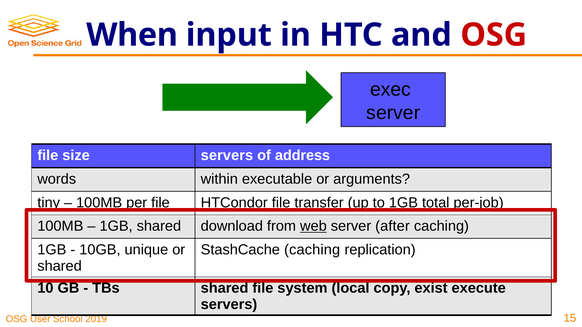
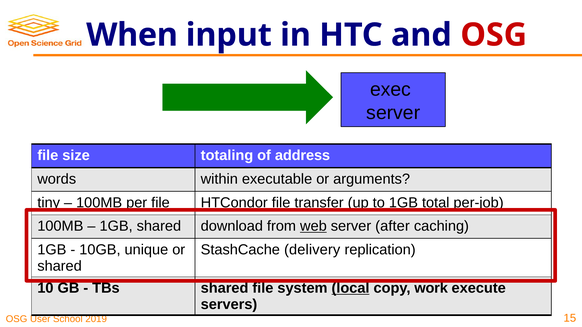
size servers: servers -> totaling
StashCache caching: caching -> delivery
local underline: none -> present
exist: exist -> work
